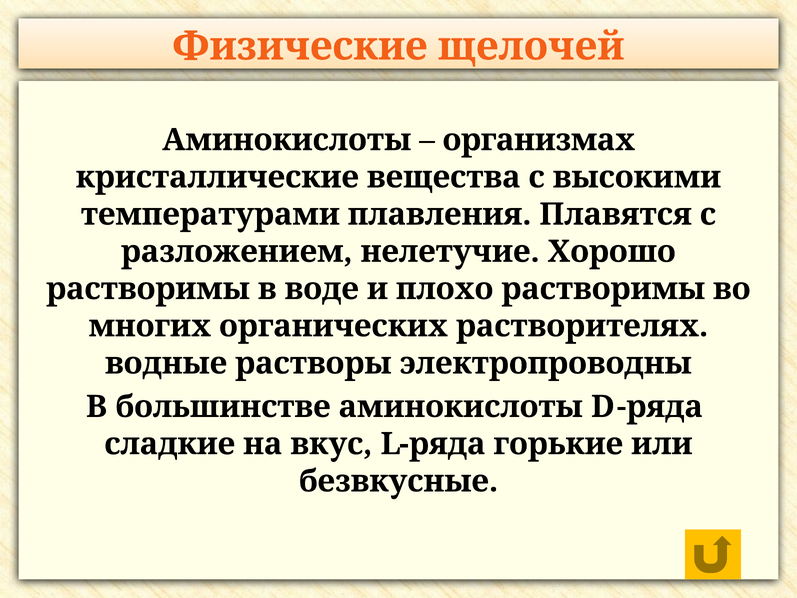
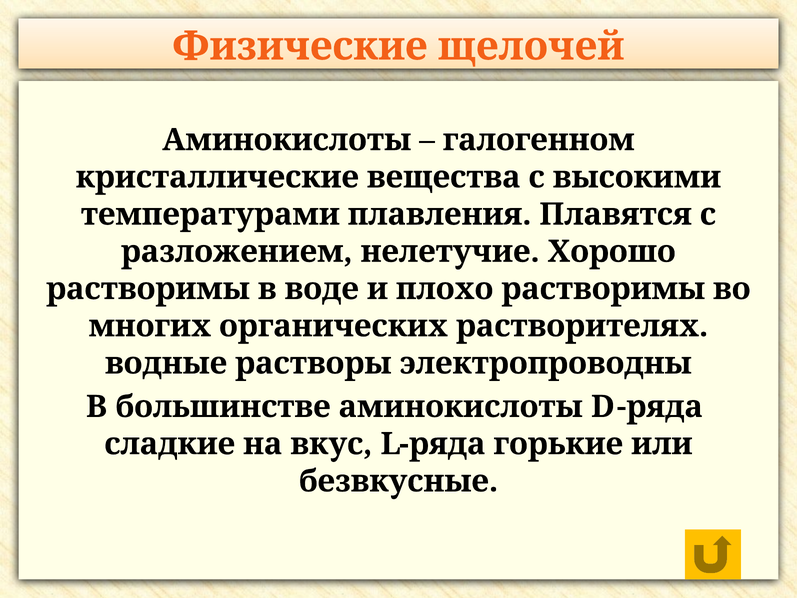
организмах: организмах -> галогенном
